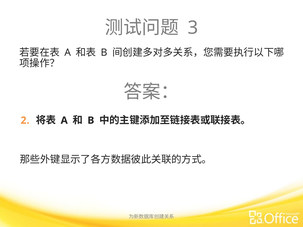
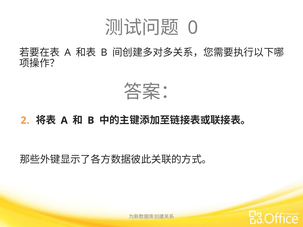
3: 3 -> 0
